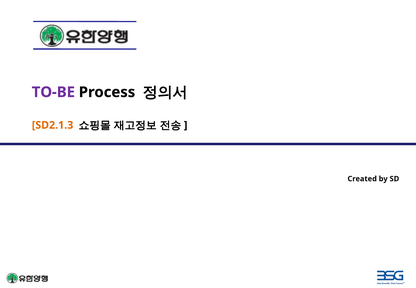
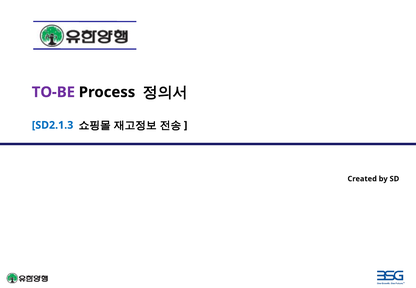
SD2.1.3 colour: orange -> blue
